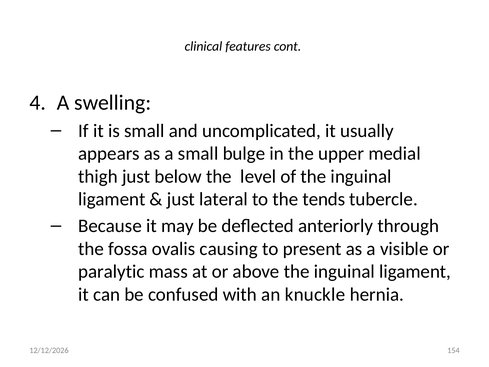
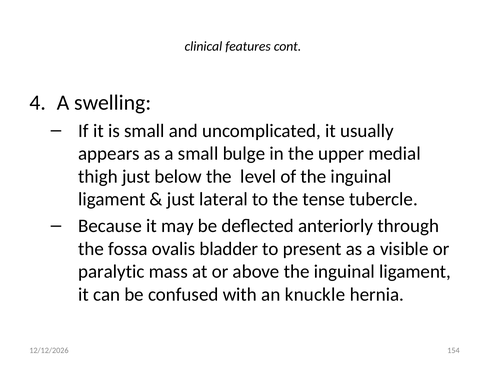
tends: tends -> tense
causing: causing -> bladder
